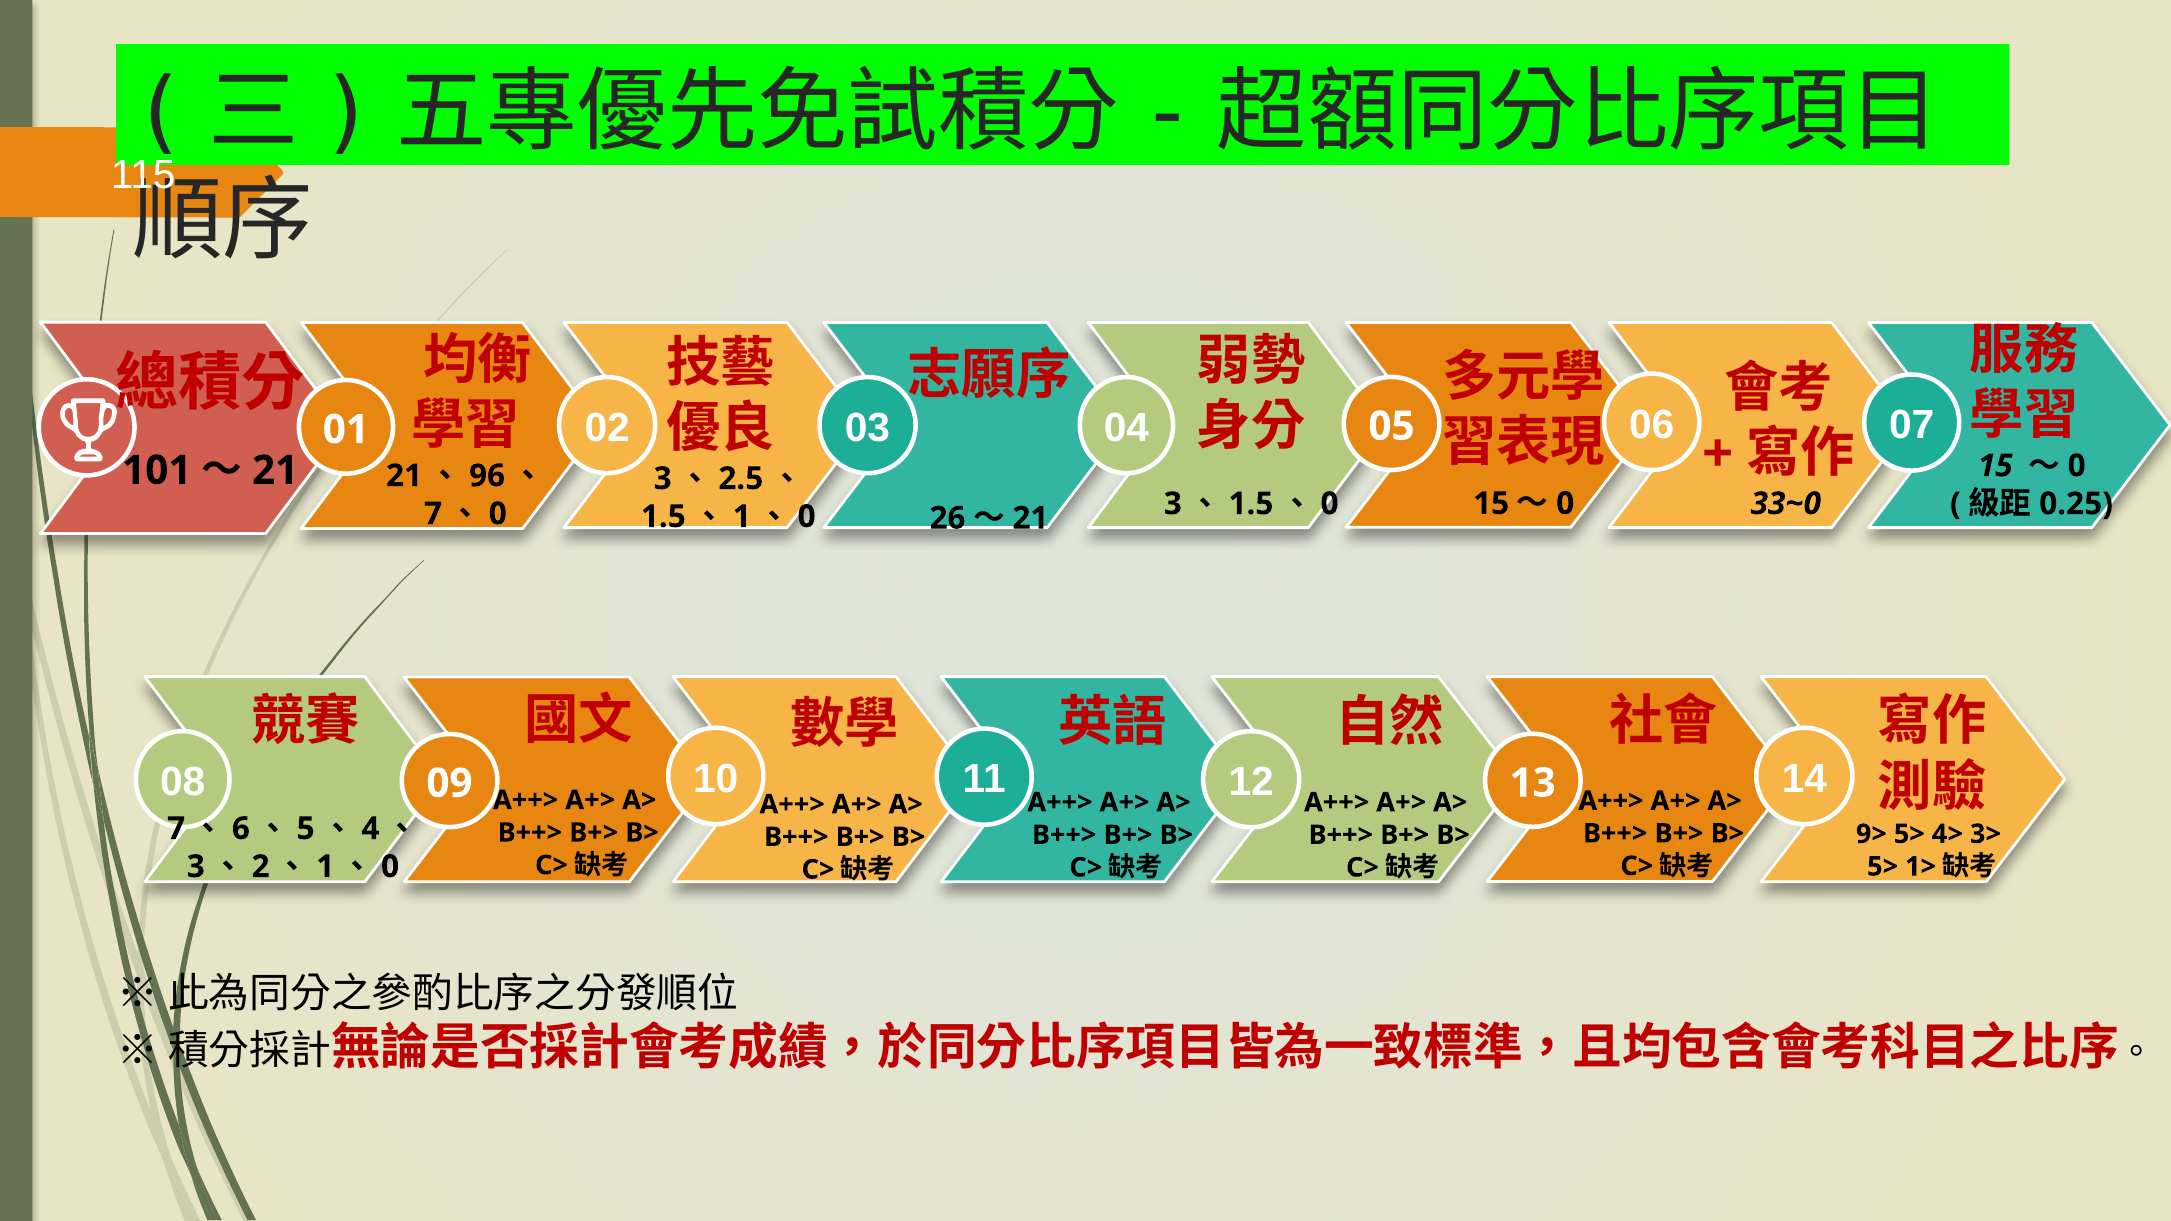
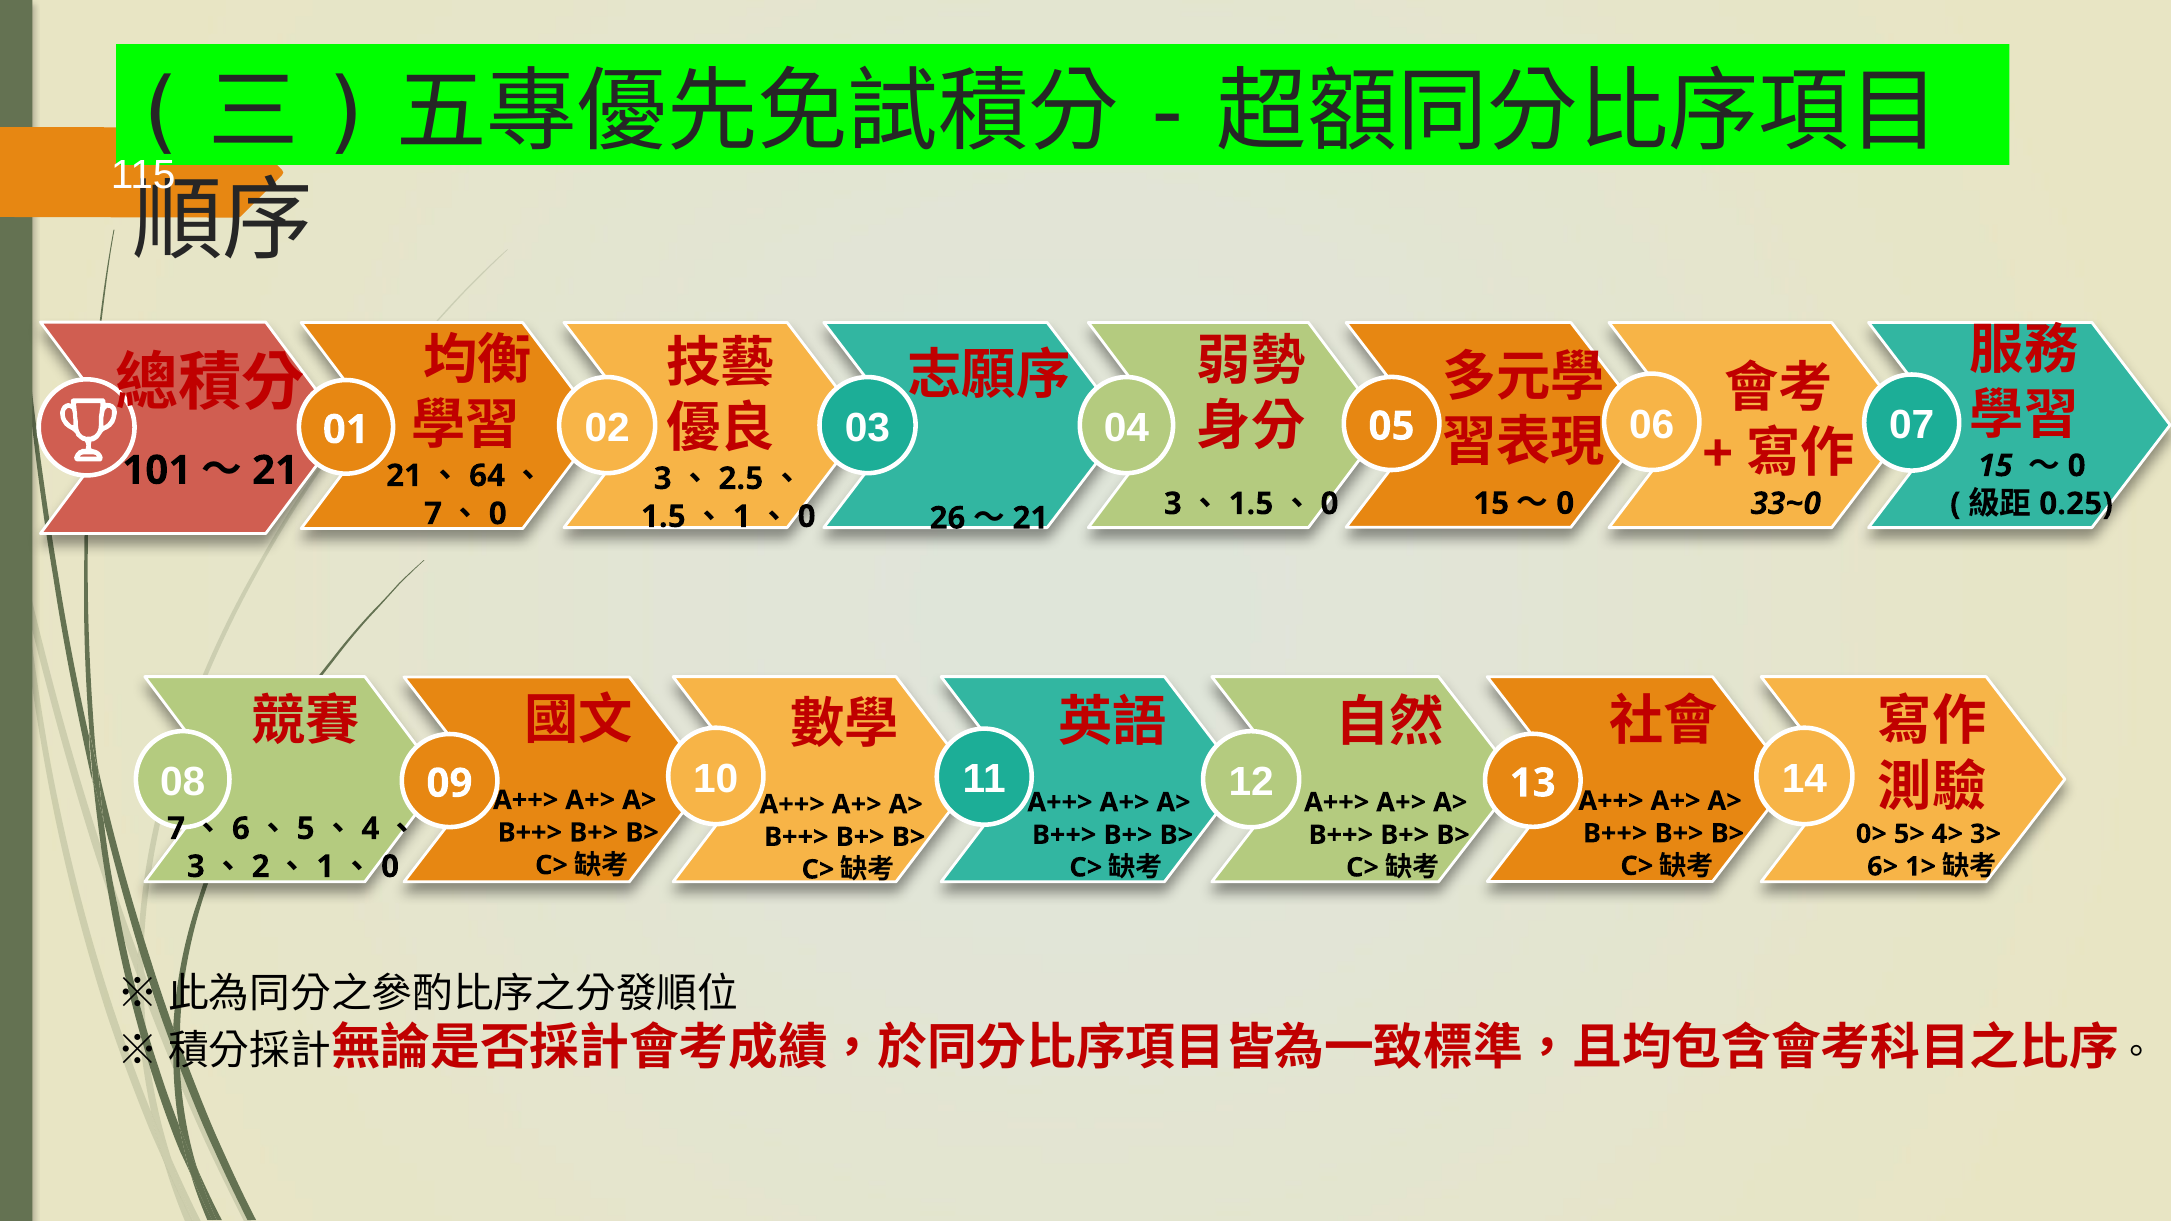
96: 96 -> 64
9>: 9> -> 0>
5> at (1883, 867): 5> -> 6>
